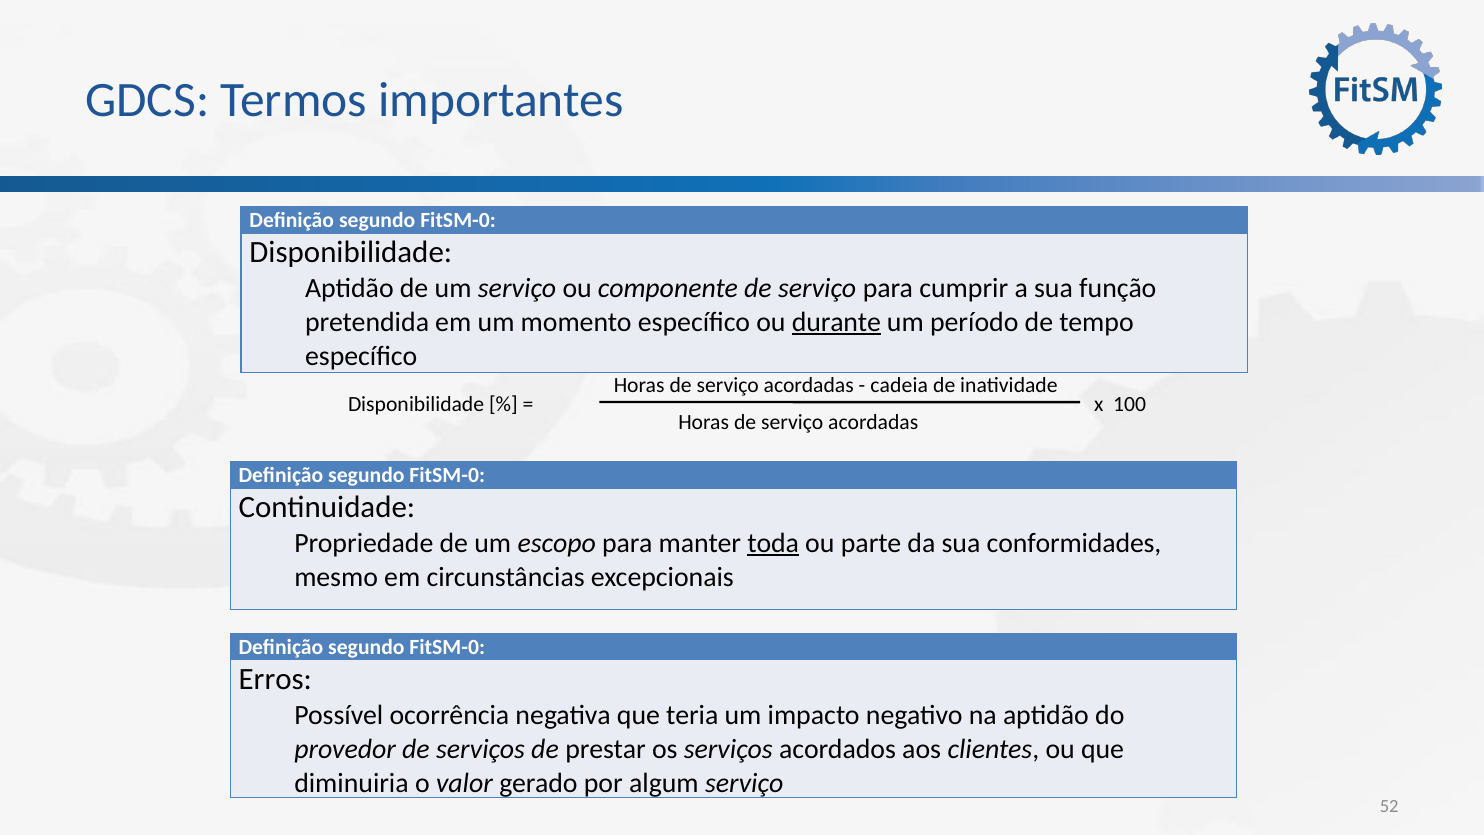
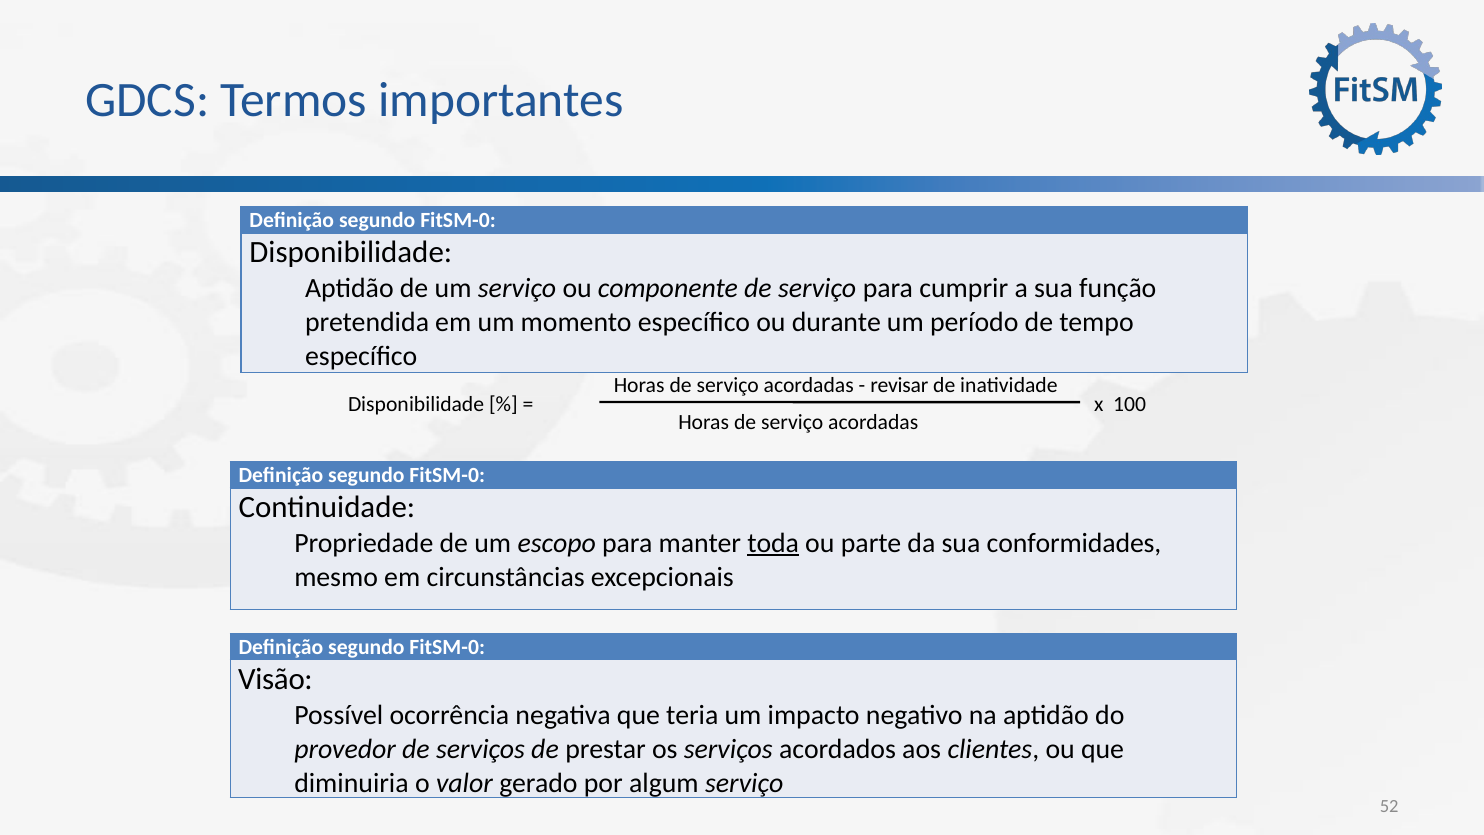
durante underline: present -> none
cadeia: cadeia -> revisar
Erros: Erros -> Visão
